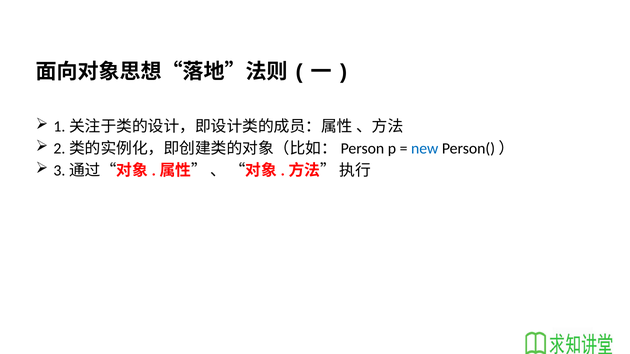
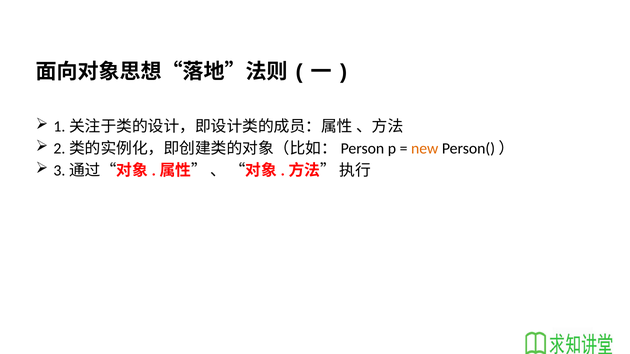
new colour: blue -> orange
